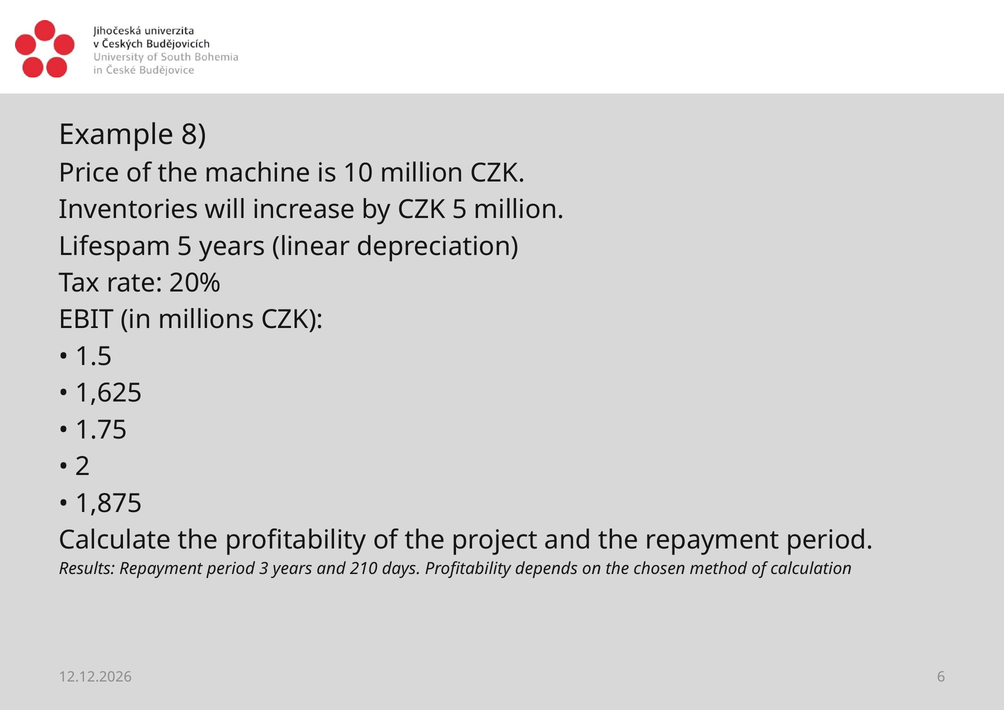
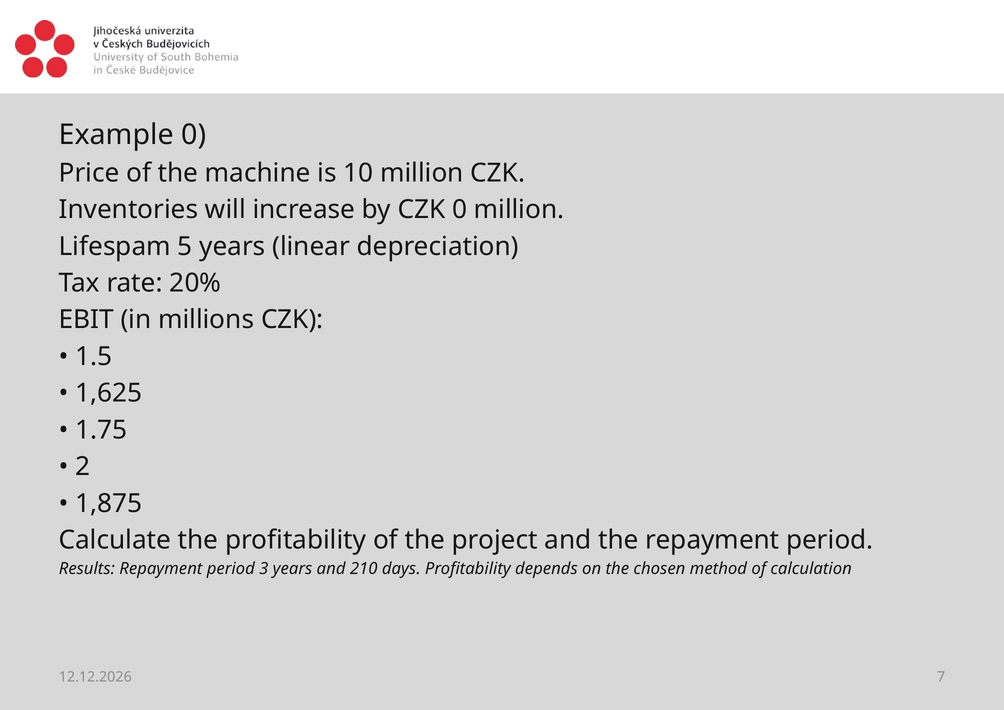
Example 8: 8 -> 0
CZK 5: 5 -> 0
6: 6 -> 7
